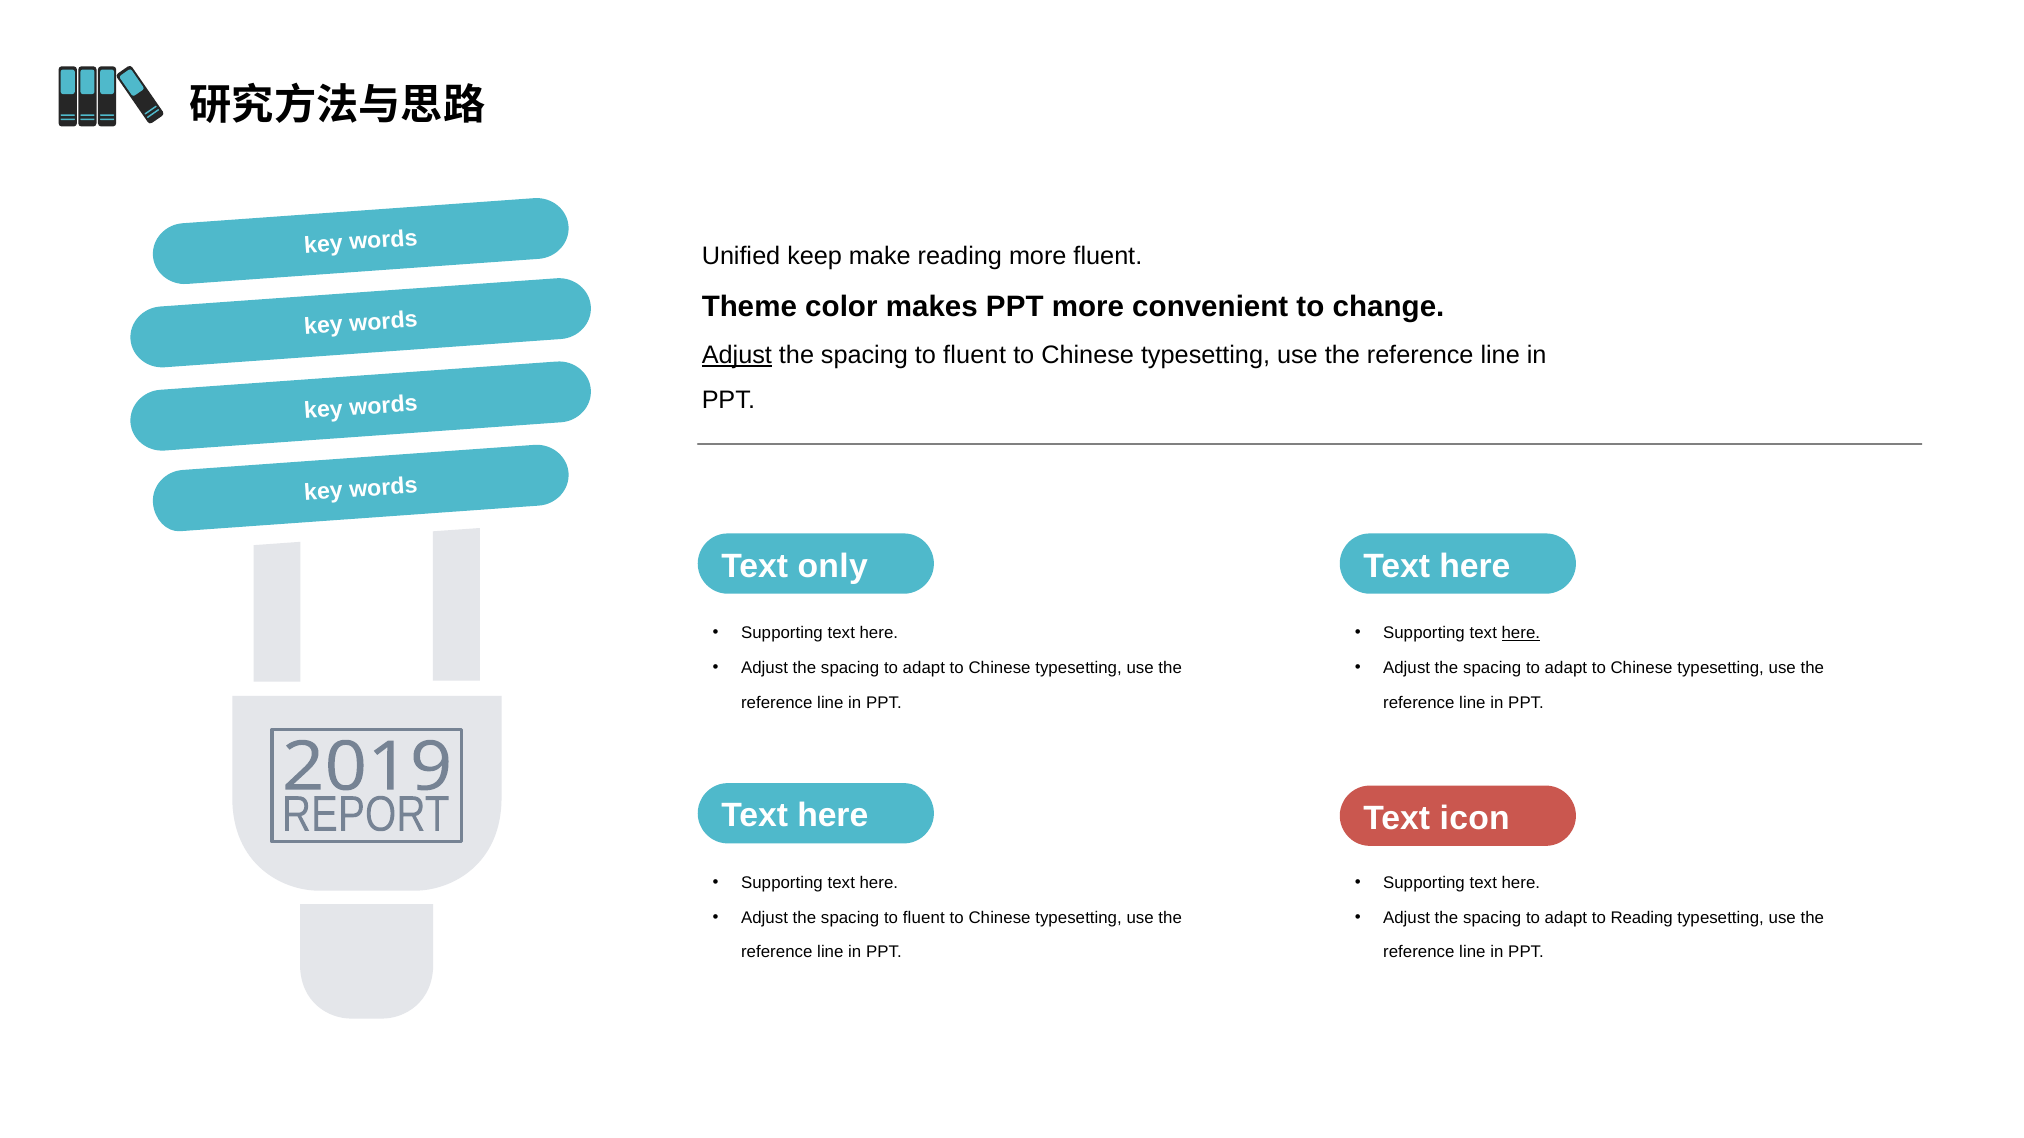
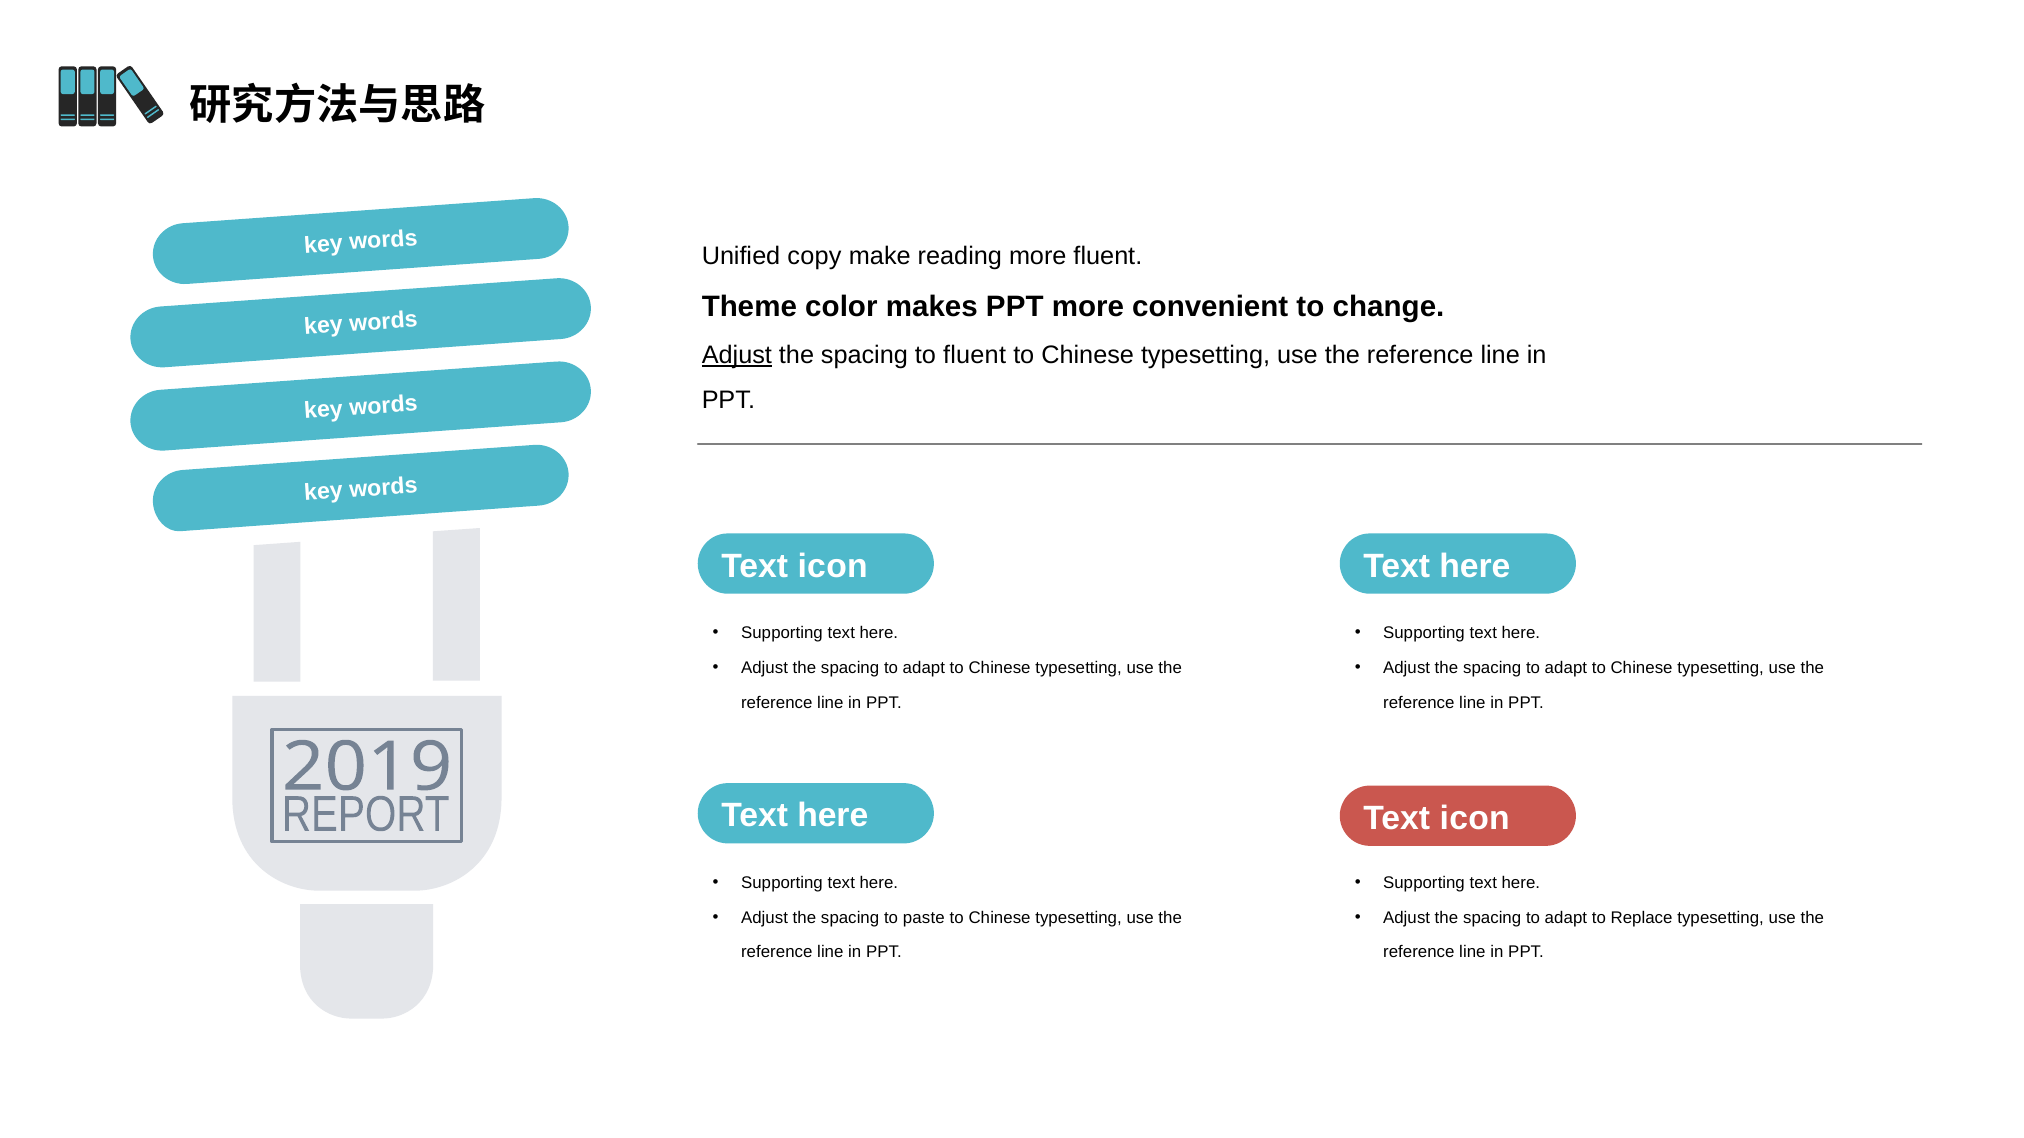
keep: keep -> copy
only at (833, 566): only -> icon
here at (1521, 634) underline: present -> none
fluent at (924, 918): fluent -> paste
to Reading: Reading -> Replace
